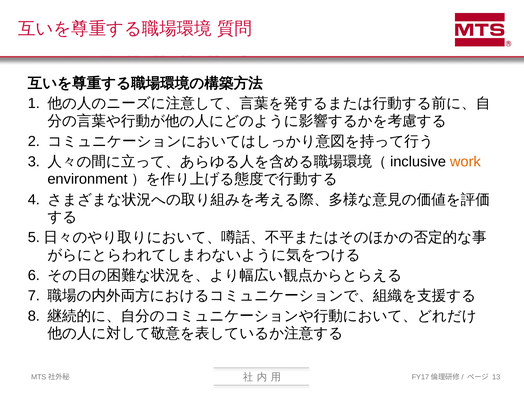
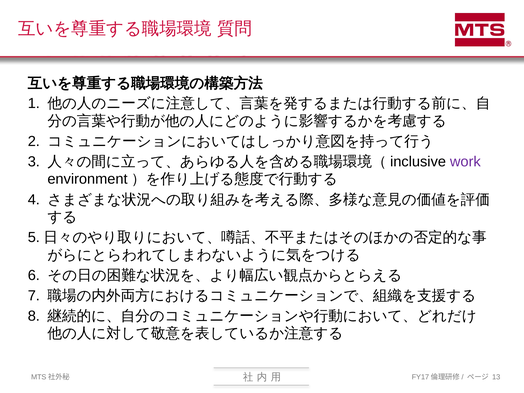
work colour: orange -> purple
